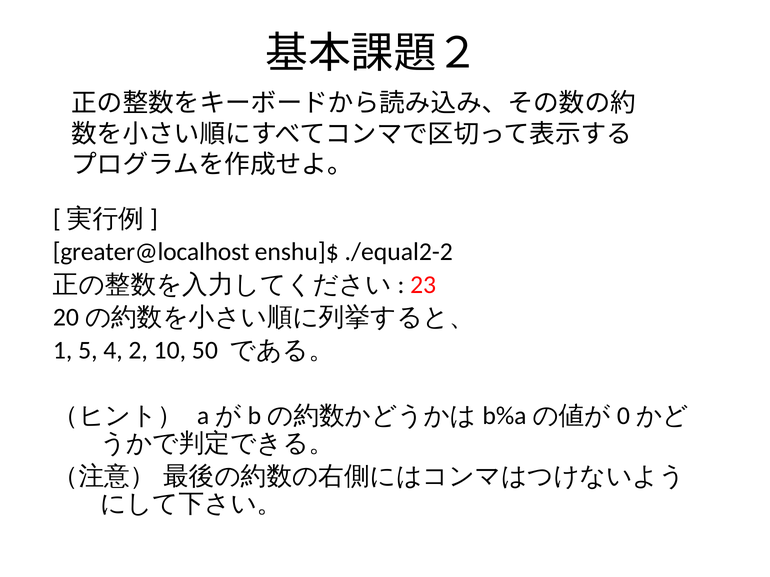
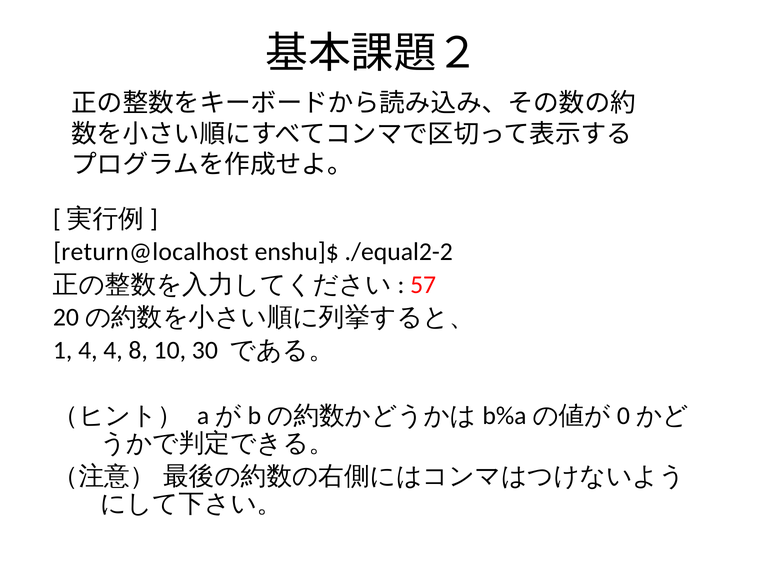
greater@localhost: greater@localhost -> return@localhost
23: 23 -> 57
1 5: 5 -> 4
2: 2 -> 8
50: 50 -> 30
